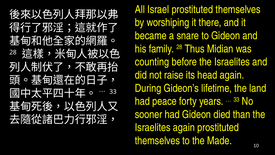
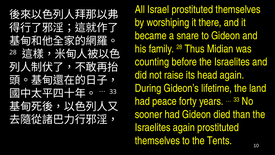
Made: Made -> Tents
